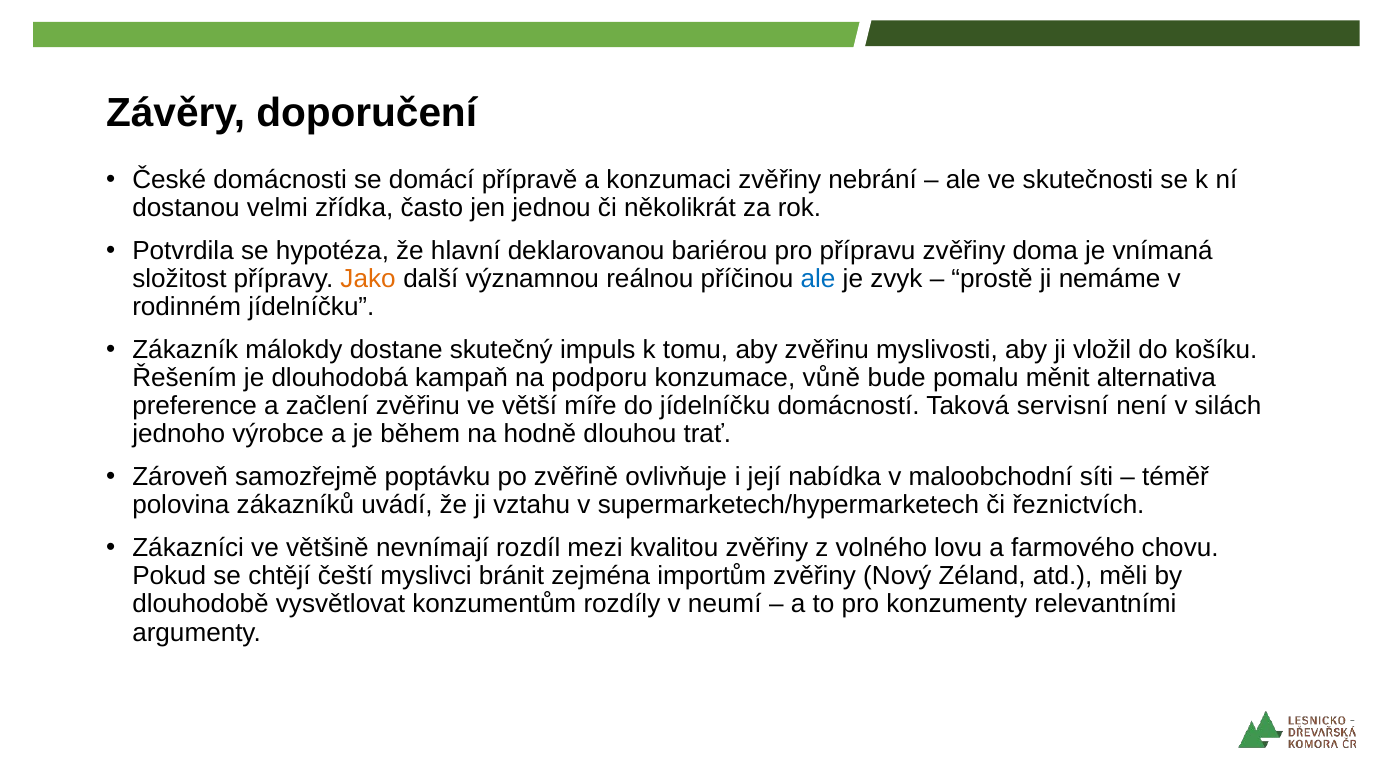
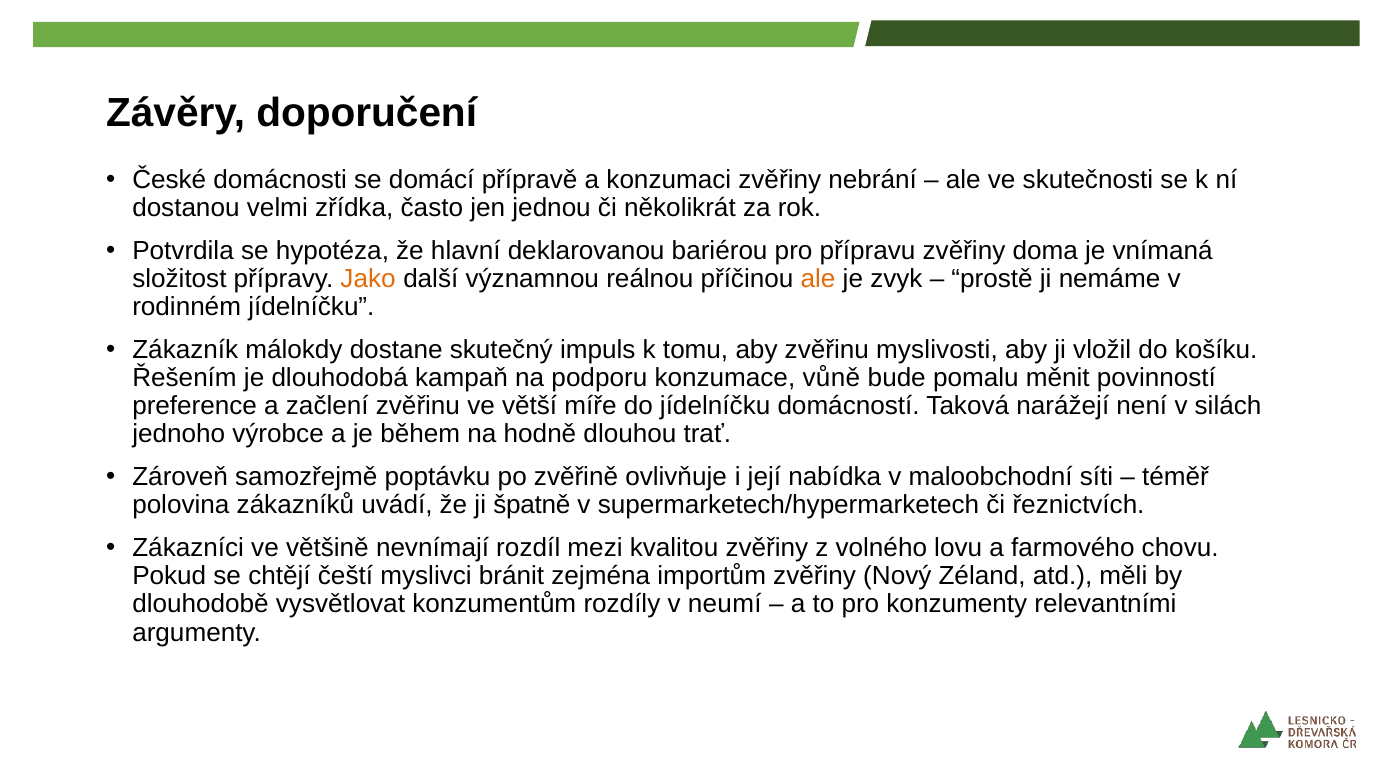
ale at (818, 279) colour: blue -> orange
alternativa: alternativa -> povinností
servisní: servisní -> narážejí
vztahu: vztahu -> špatně
